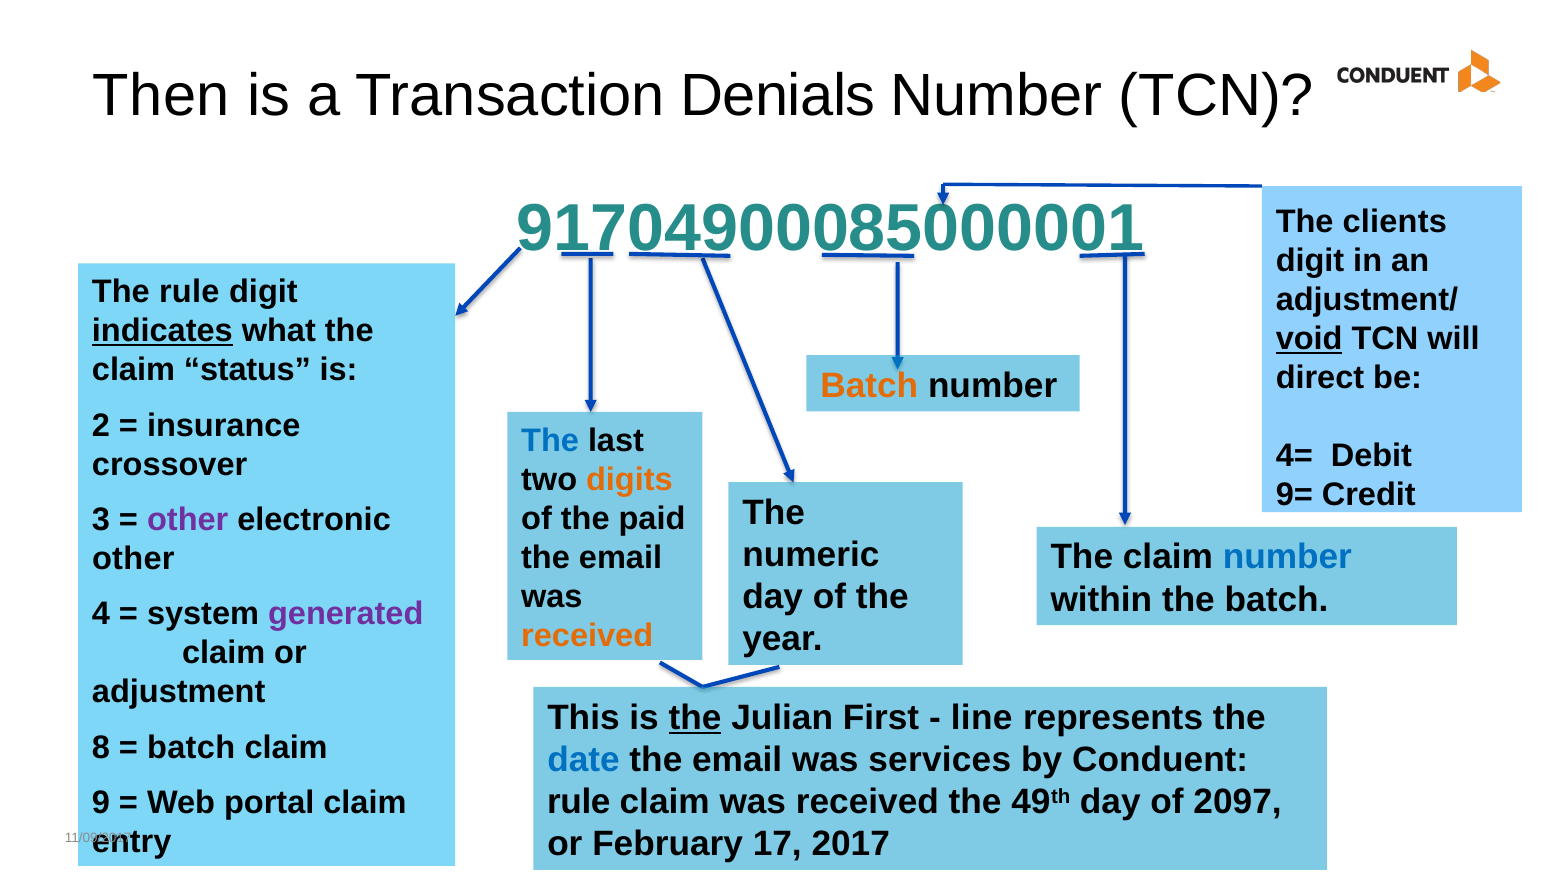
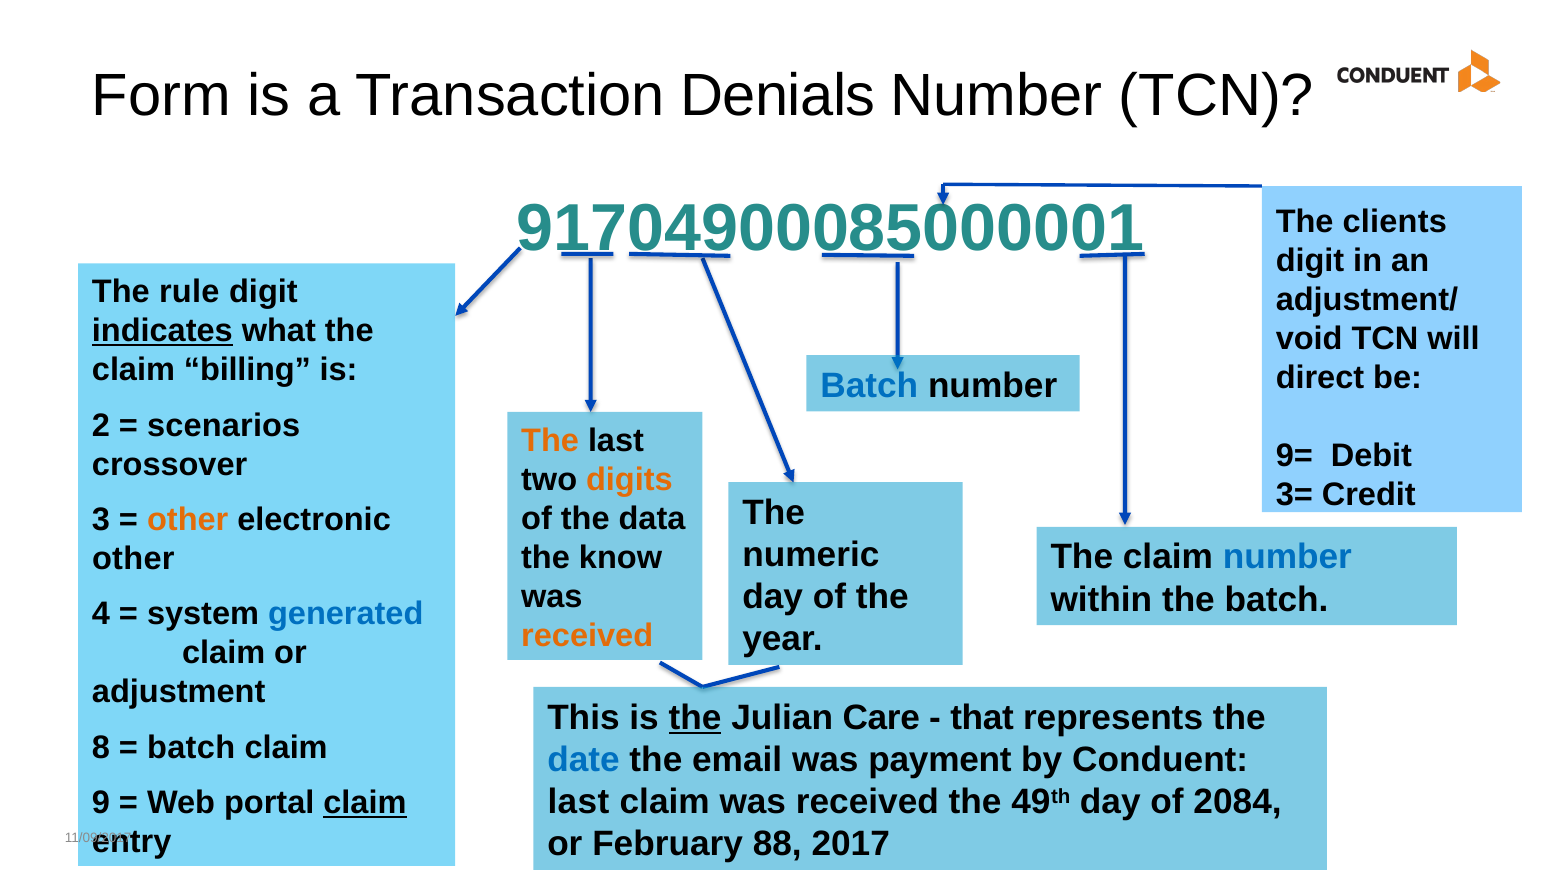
Then: Then -> Form
void underline: present -> none
status: status -> billing
Batch at (869, 386) colour: orange -> blue
insurance: insurance -> scenarios
The at (550, 441) colour: blue -> orange
4=: 4= -> 9=
9=: 9= -> 3=
paid: paid -> data
other at (188, 520) colour: purple -> orange
email at (621, 558): email -> know
generated colour: purple -> blue
First: First -> Care
line: line -> that
services: services -> payment
rule at (579, 802): rule -> last
2097: 2097 -> 2084
claim at (365, 803) underline: none -> present
17: 17 -> 88
